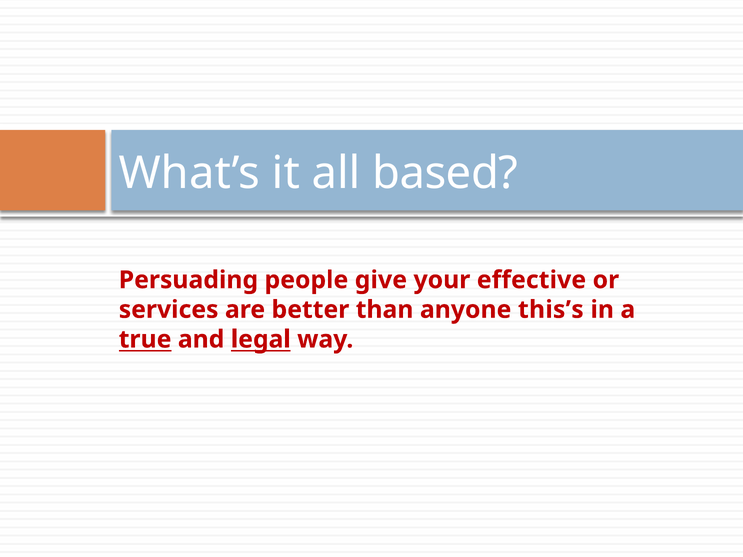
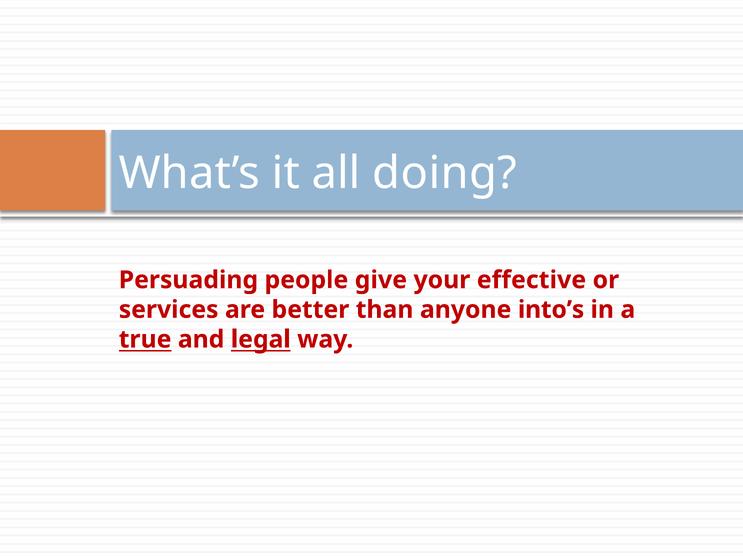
based: based -> doing
this’s: this’s -> into’s
